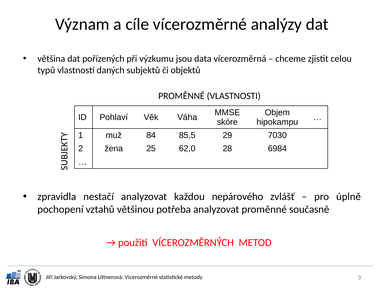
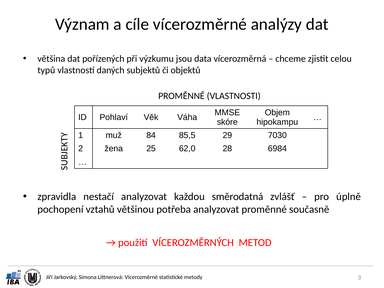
nepárového: nepárového -> směrodatná
